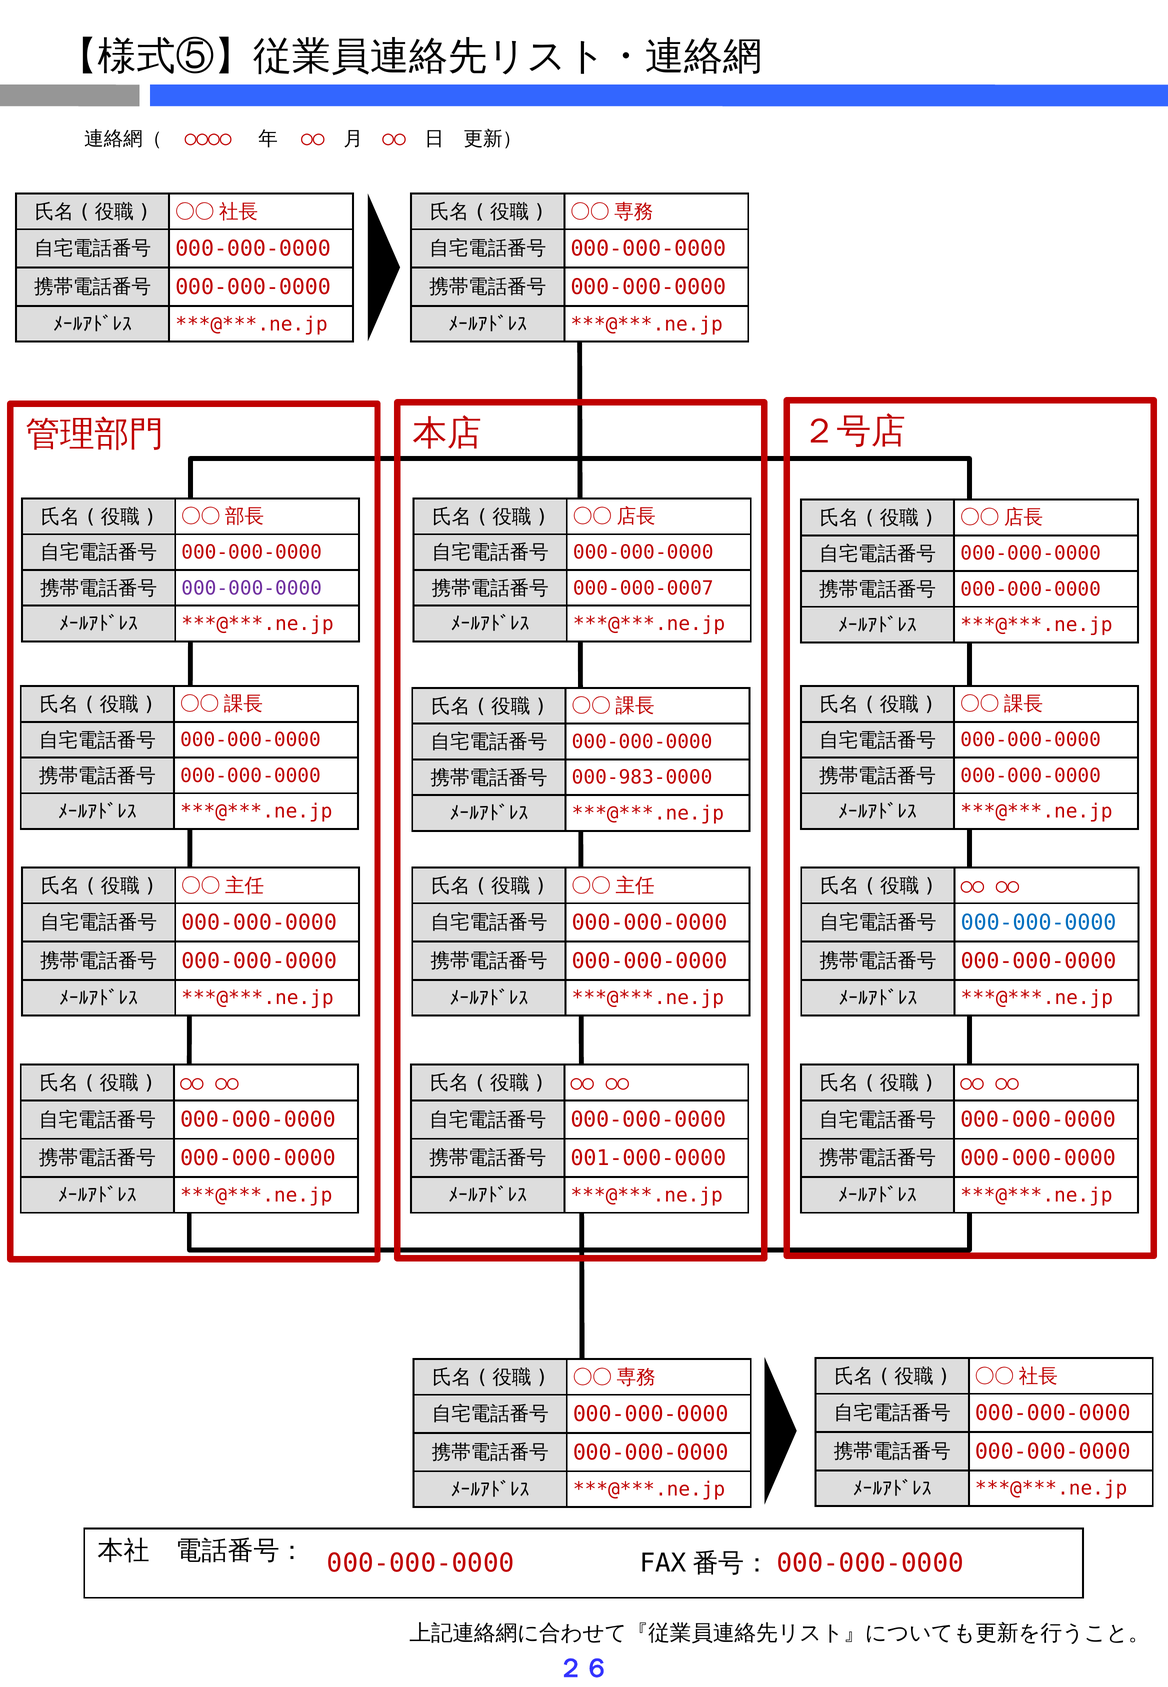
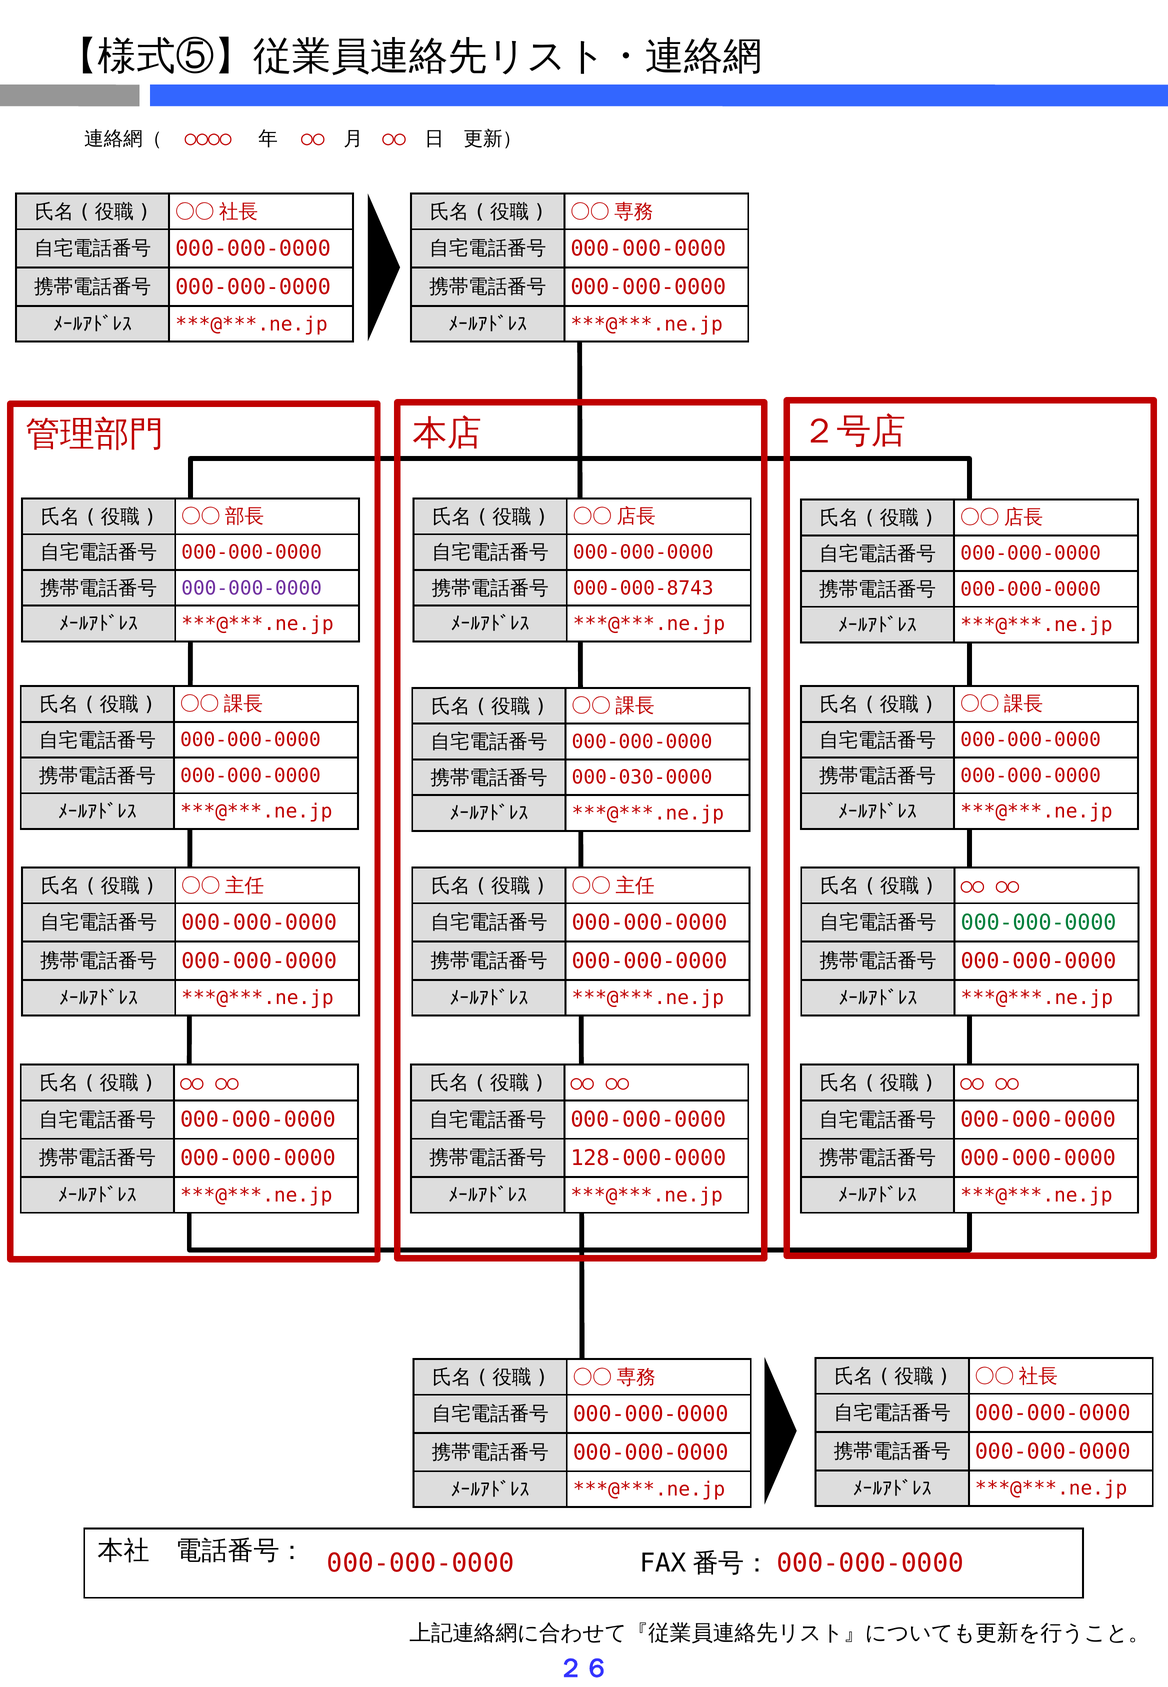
000-000-0007: 000-000-0007 -> 000-000-8743
000-983-0000: 000-983-0000 -> 000-030-0000
000-000-0000 at (1039, 923) colour: blue -> green
001-000-0000: 001-000-0000 -> 128-000-0000
